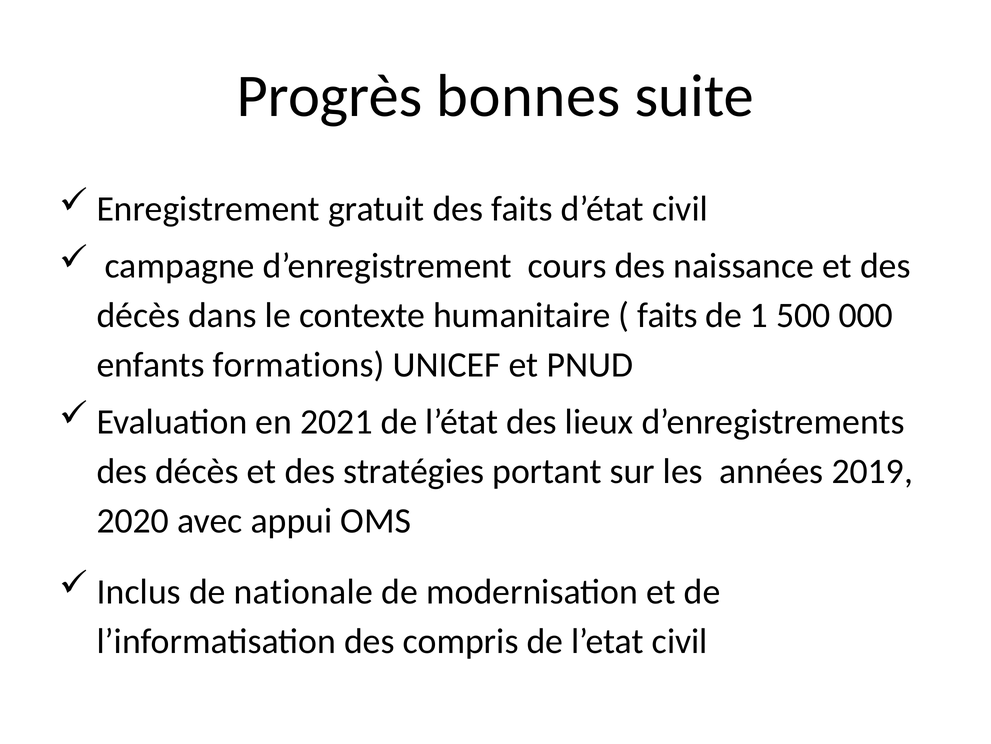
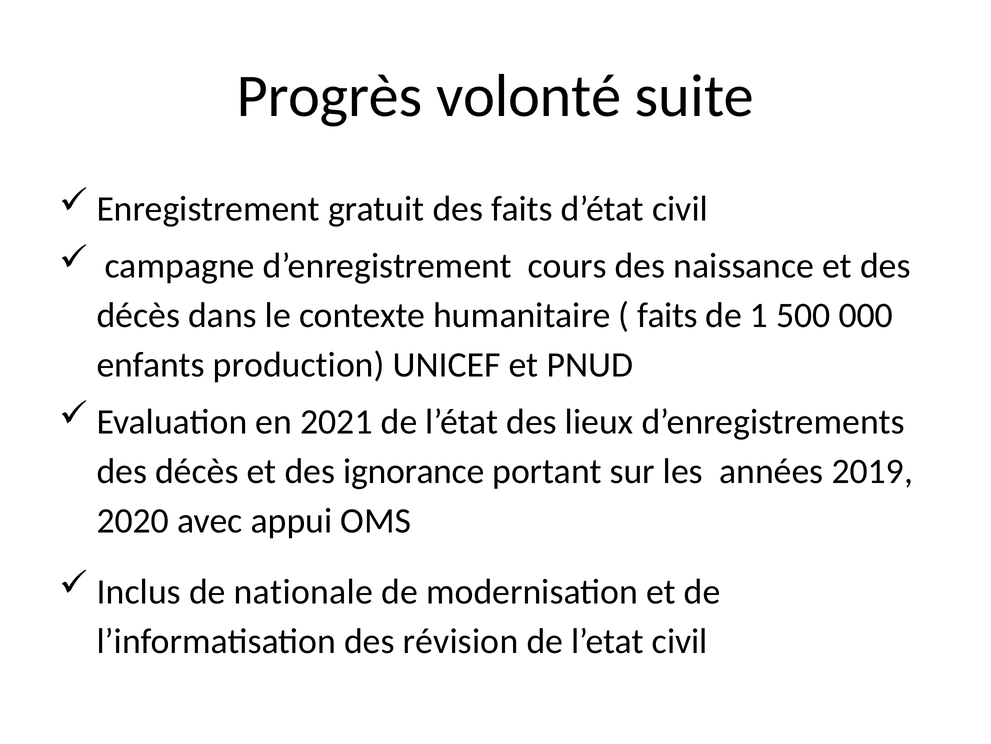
bonnes: bonnes -> volonté
formations: formations -> production
stratégies: stratégies -> ignorance
compris: compris -> révision
